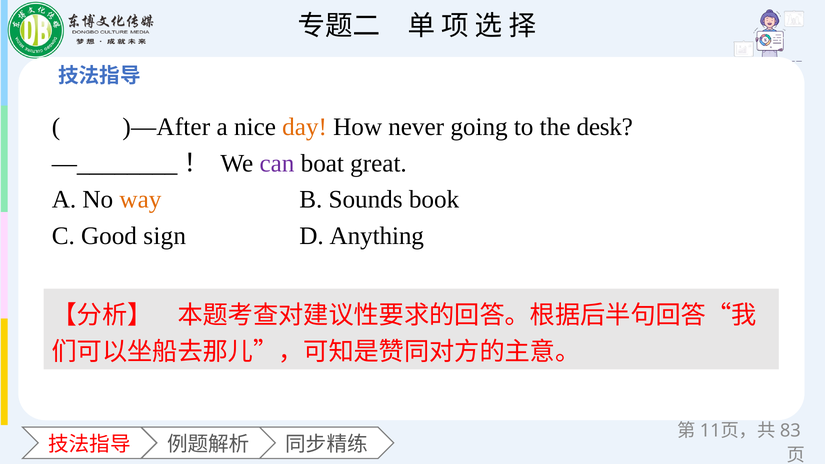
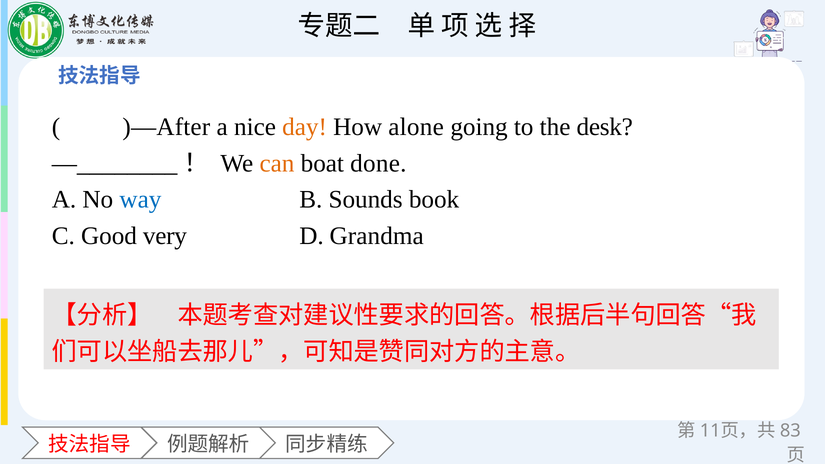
never: never -> alone
can colour: purple -> orange
great: great -> done
way colour: orange -> blue
sign: sign -> very
Anything: Anything -> Grandma
